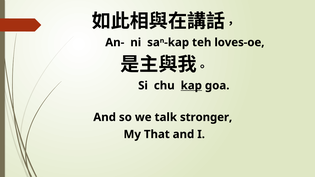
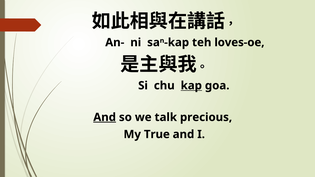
And at (105, 117) underline: none -> present
stronger: stronger -> precious
That: That -> True
